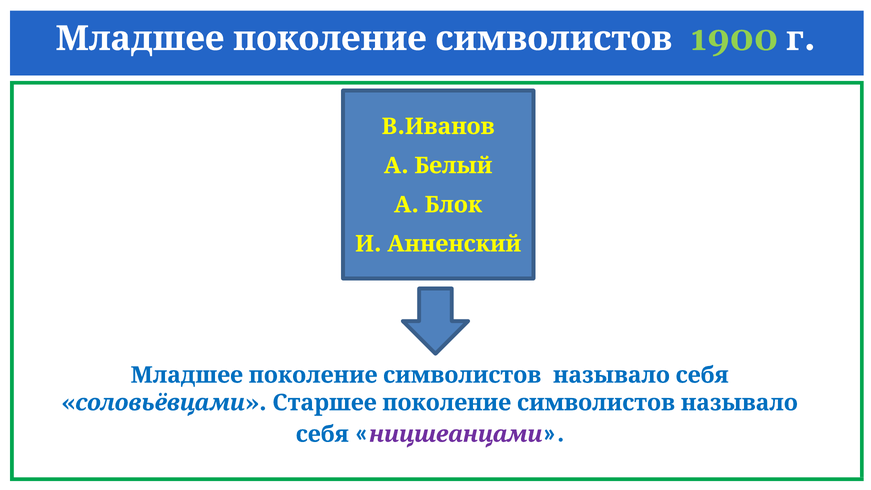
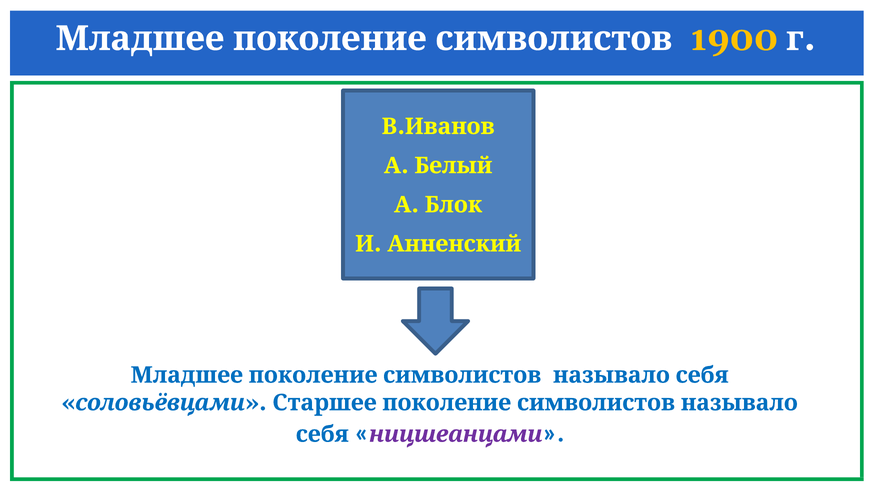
1900 colour: light green -> yellow
